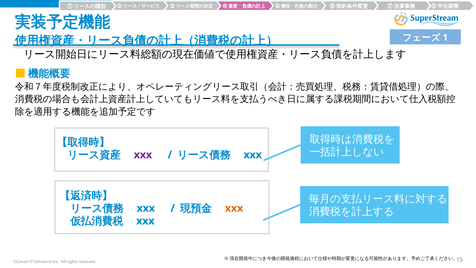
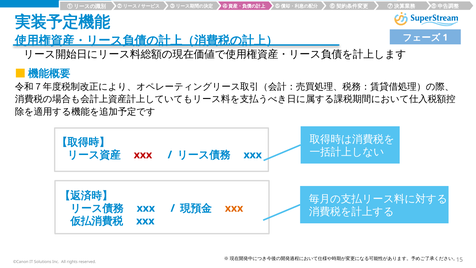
xxx at (143, 155) colour: purple -> red
